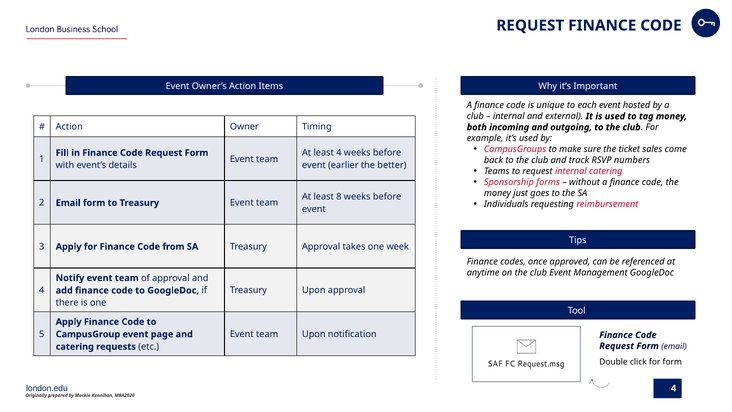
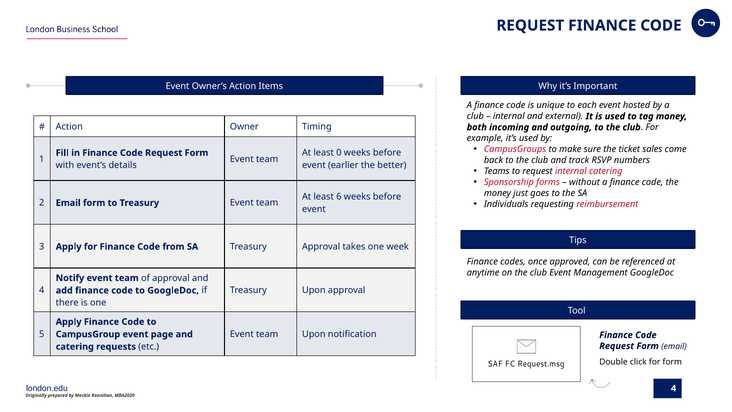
least 4: 4 -> 0
8: 8 -> 6
